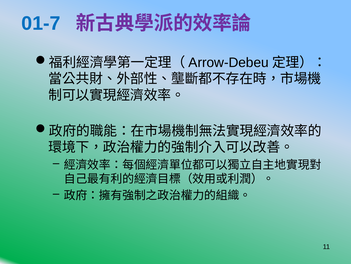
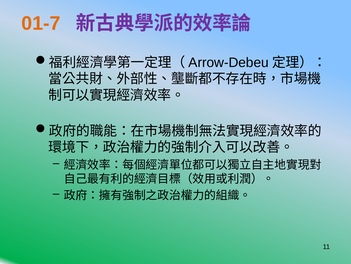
01-7 colour: blue -> orange
